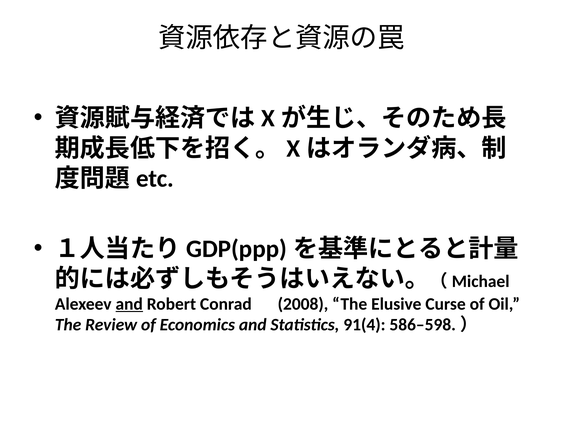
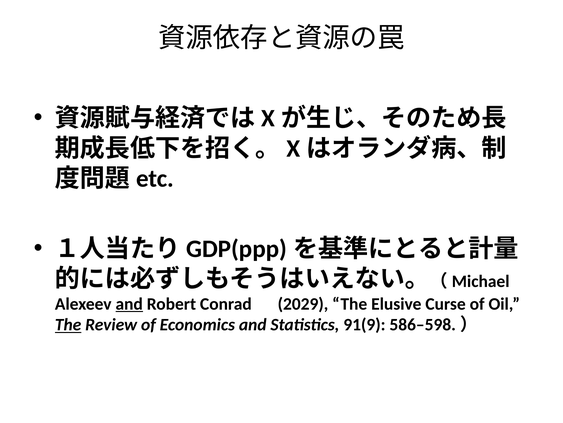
2008: 2008 -> 2029
The at (68, 324) underline: none -> present
91(4: 91(4 -> 91(9
